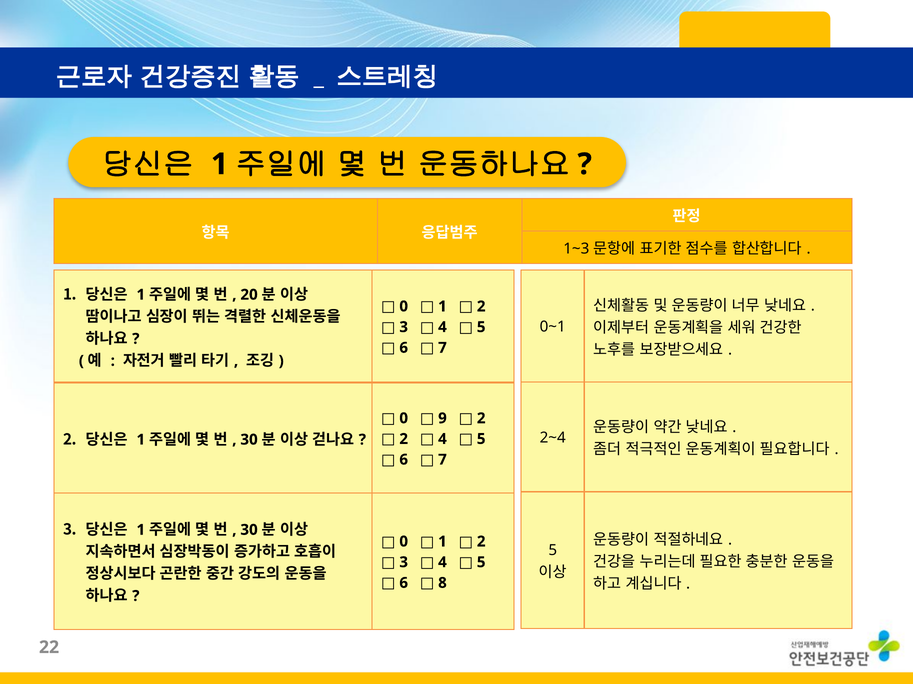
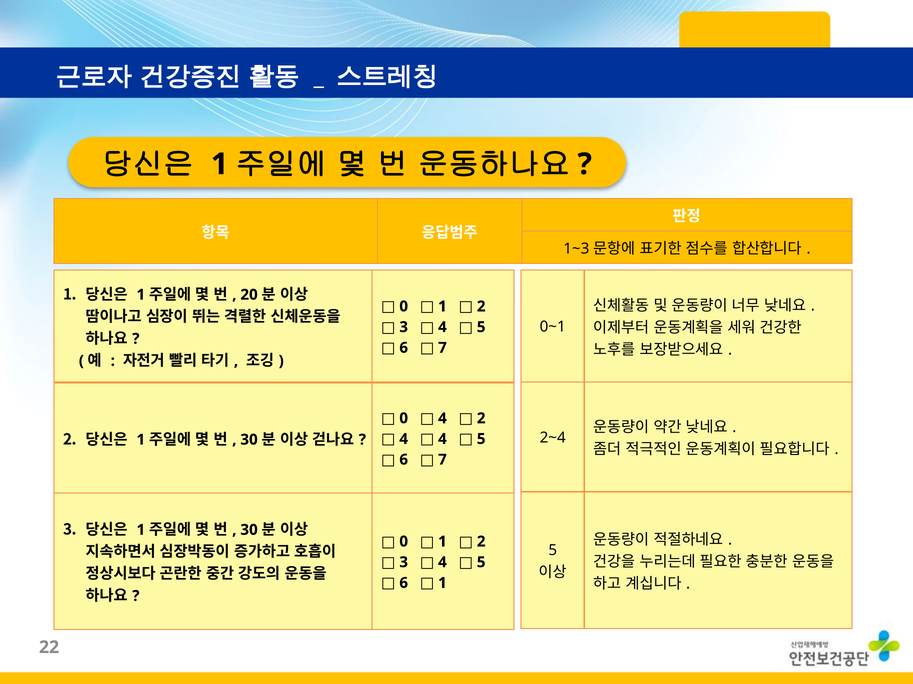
0 9: 9 -> 4
2 at (404, 439): 2 -> 4
6 8: 8 -> 1
